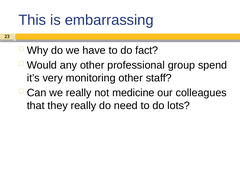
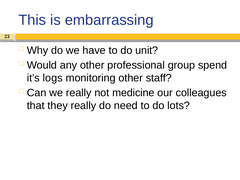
fact: fact -> unit
very: very -> logs
